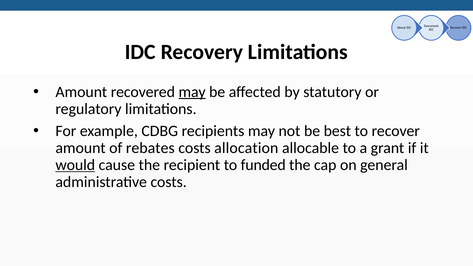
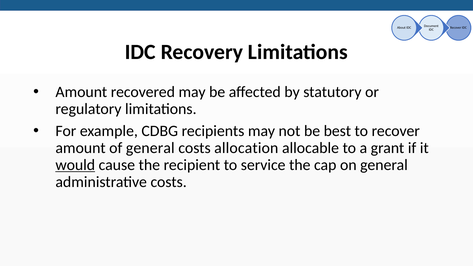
may at (192, 92) underline: present -> none
of rebates: rebates -> general
funded: funded -> service
